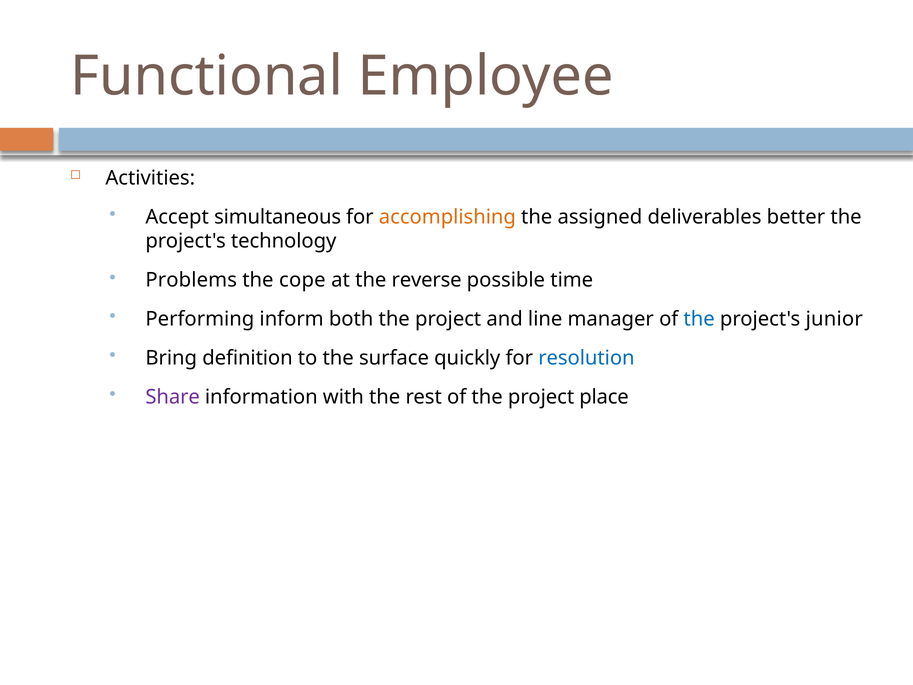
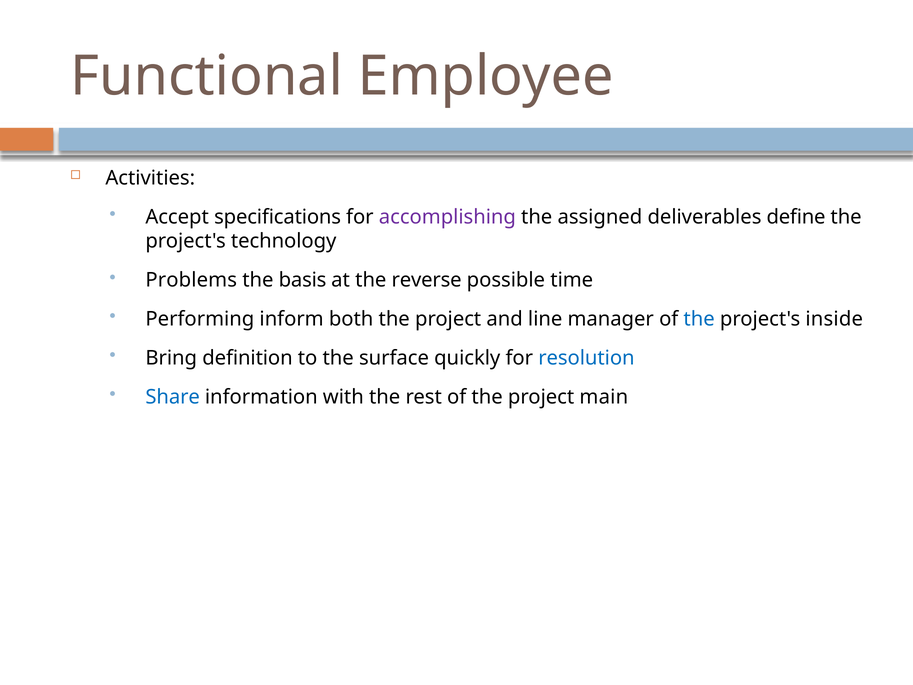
simultaneous: simultaneous -> specifications
accomplishing colour: orange -> purple
better: better -> define
cope: cope -> basis
junior: junior -> inside
Share colour: purple -> blue
place: place -> main
